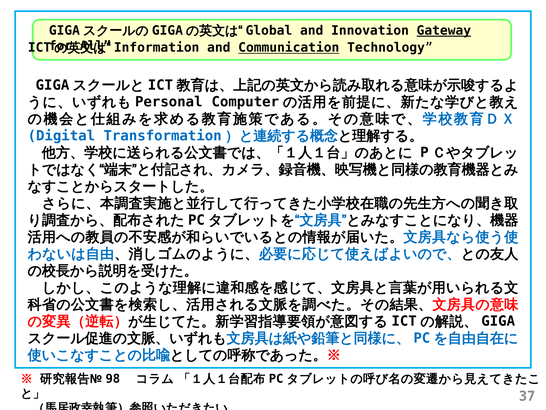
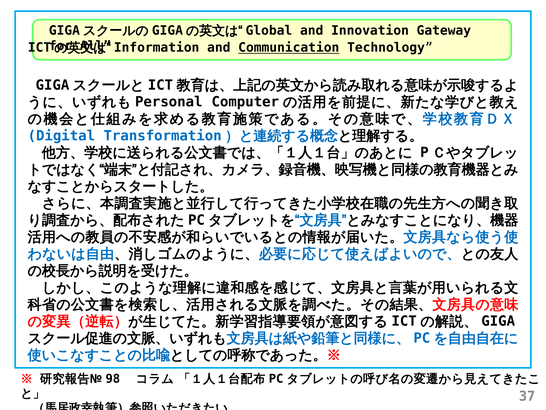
Gateway underline: present -> none
